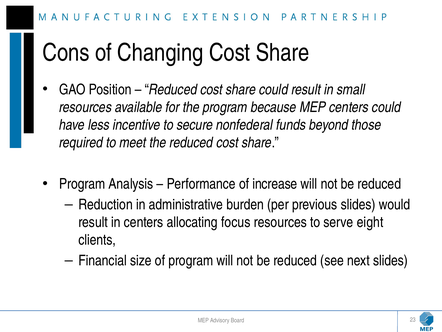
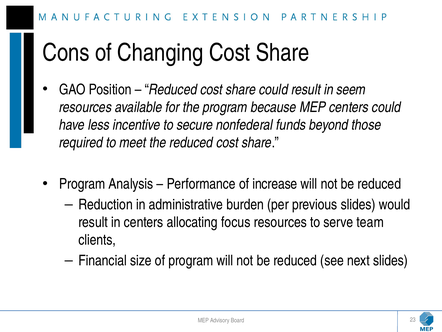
small: small -> seem
eight: eight -> team
